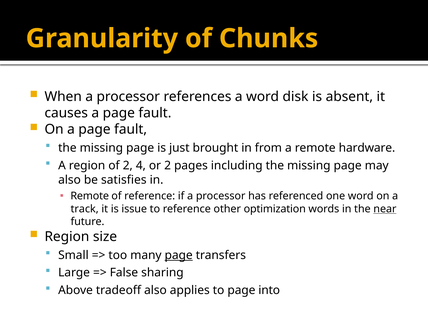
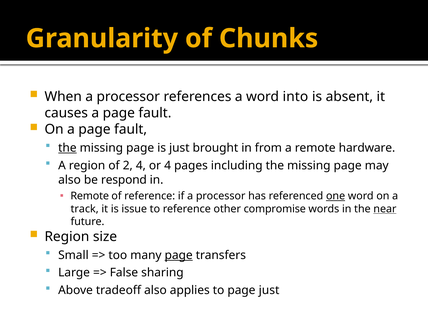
disk: disk -> into
the at (67, 148) underline: none -> present
or 2: 2 -> 4
satisfies: satisfies -> respond
one underline: none -> present
optimization: optimization -> compromise
page into: into -> just
